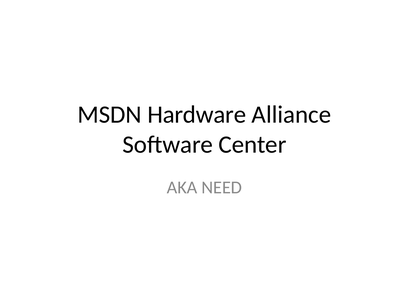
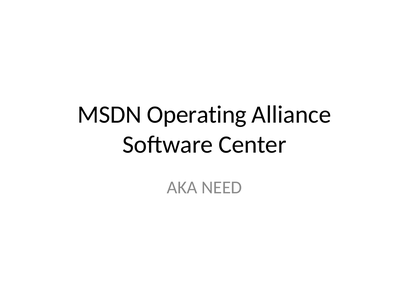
Hardware: Hardware -> Operating
